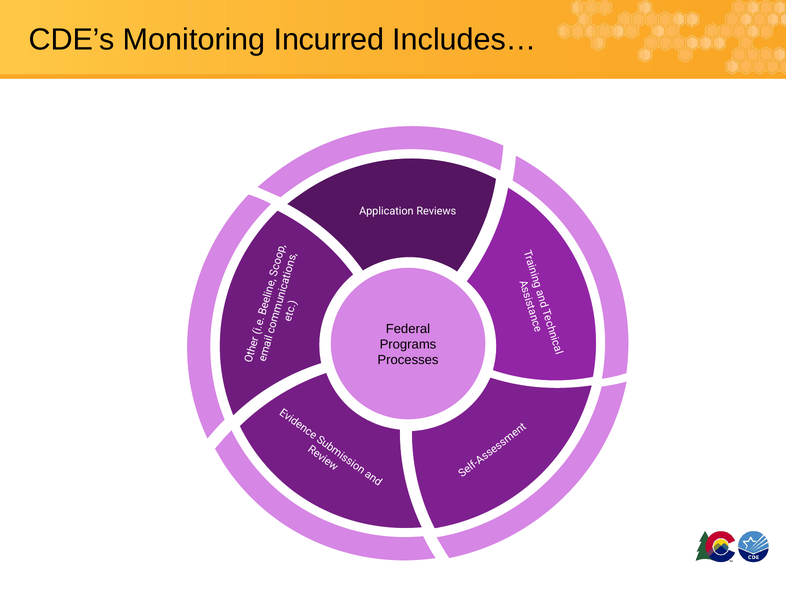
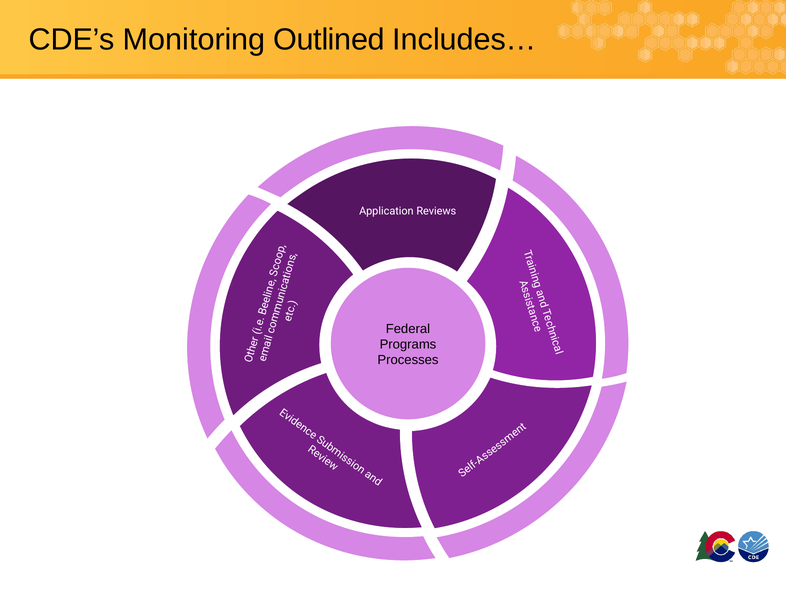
Incurred: Incurred -> Outlined
